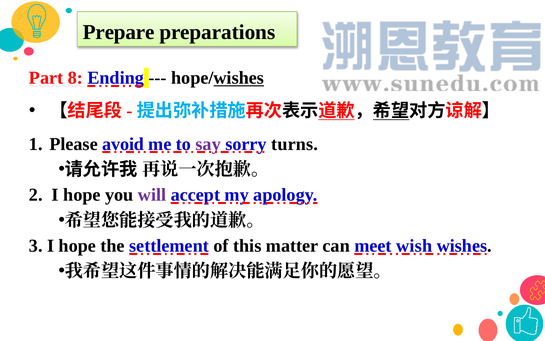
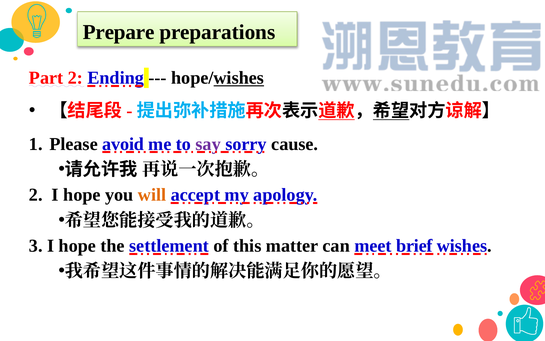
Part 8: 8 -> 2
turns: turns -> cause
will colour: purple -> orange
wish: wish -> brief
